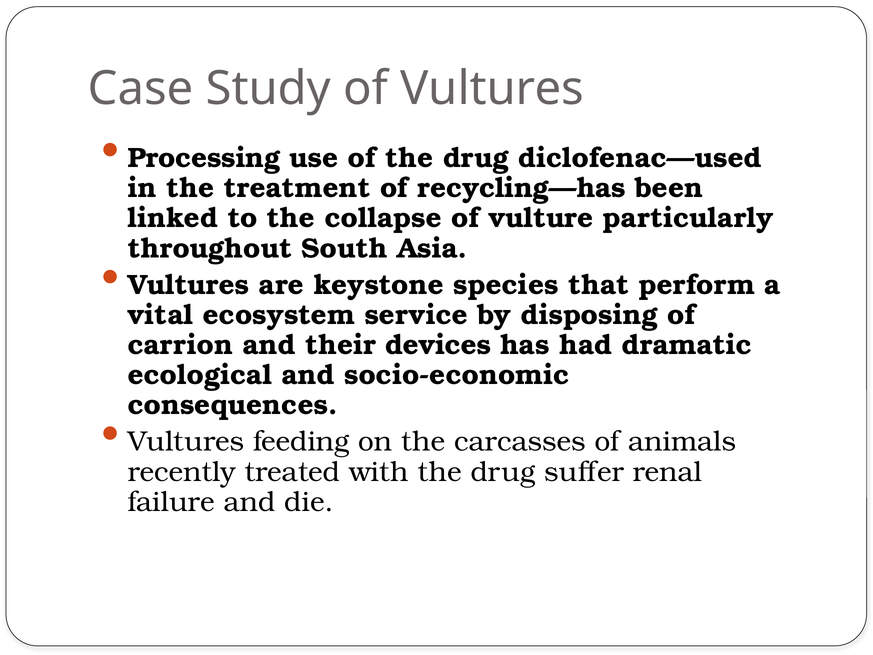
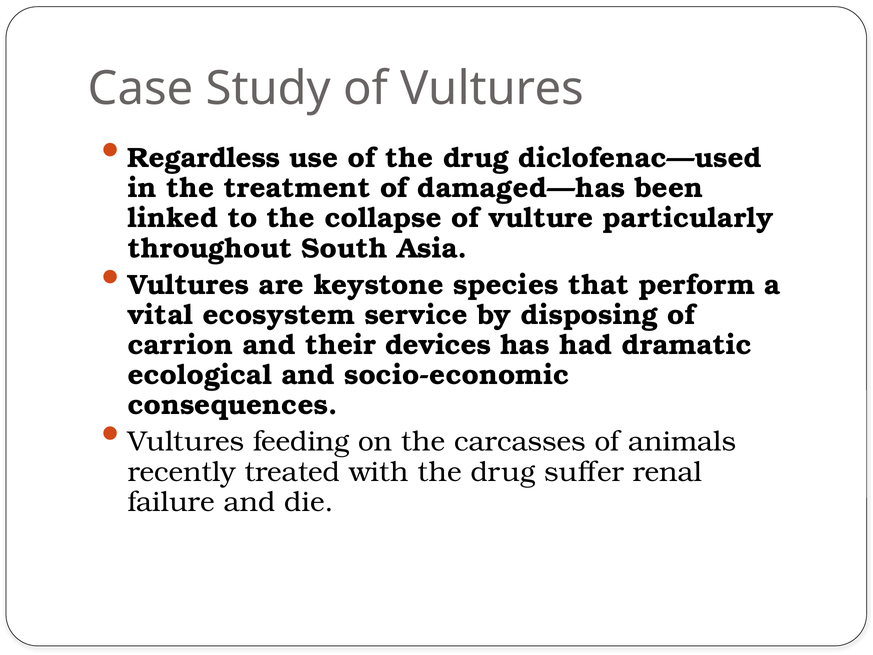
Processing: Processing -> Regardless
recycling—has: recycling—has -> damaged—has
